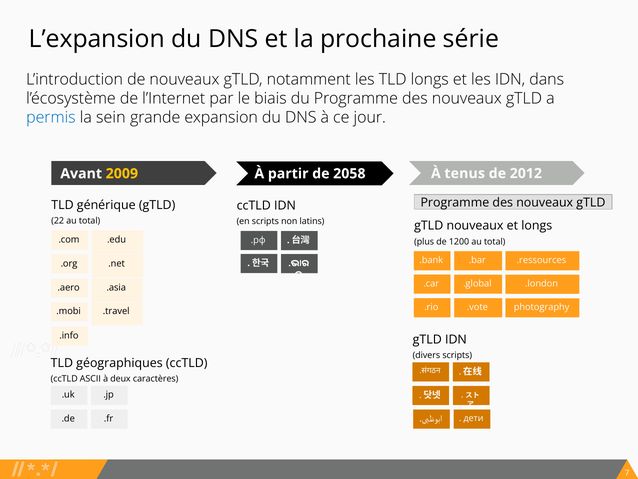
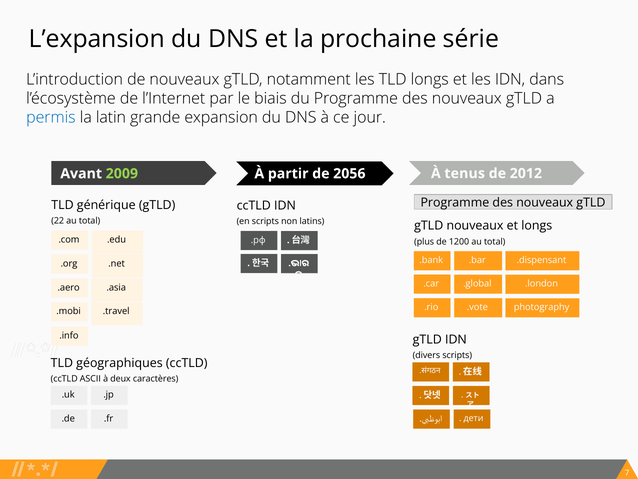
sein: sein -> latin
2009 colour: yellow -> light green
2058: 2058 -> 2056
.ressources: .ressources -> .dispensant
